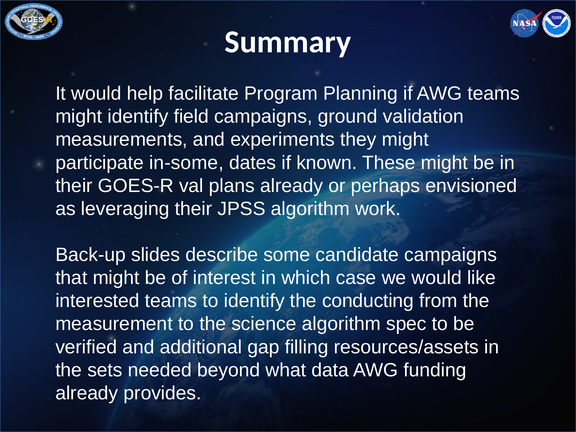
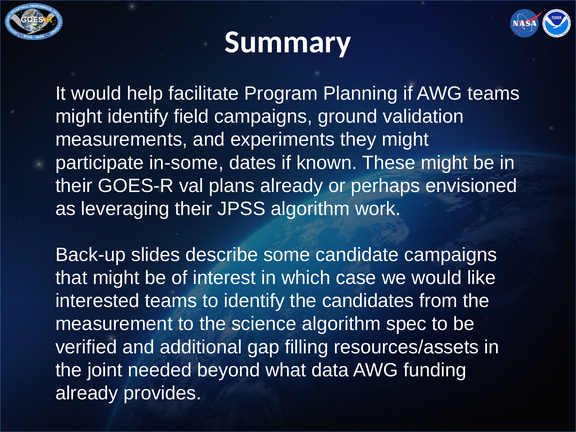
conducting: conducting -> candidates
sets: sets -> joint
